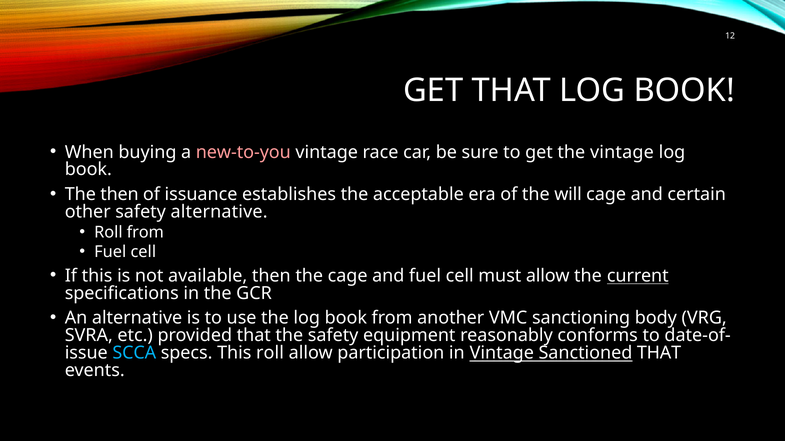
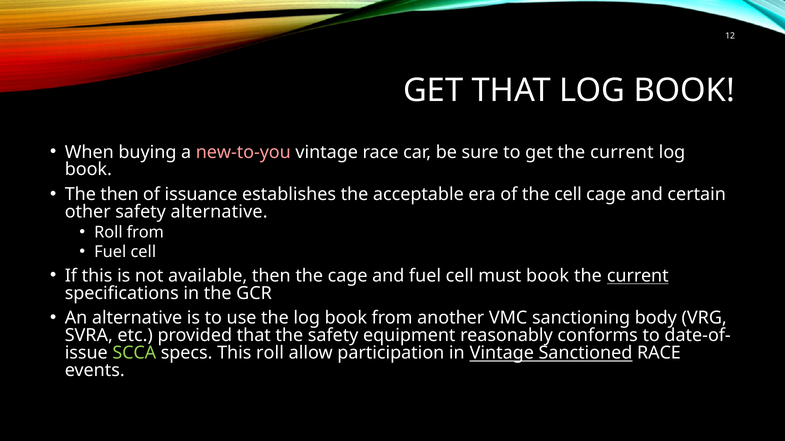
get the vintage: vintage -> current
the will: will -> cell
must allow: allow -> book
SCCA colour: light blue -> light green
Sanctioned THAT: THAT -> RACE
